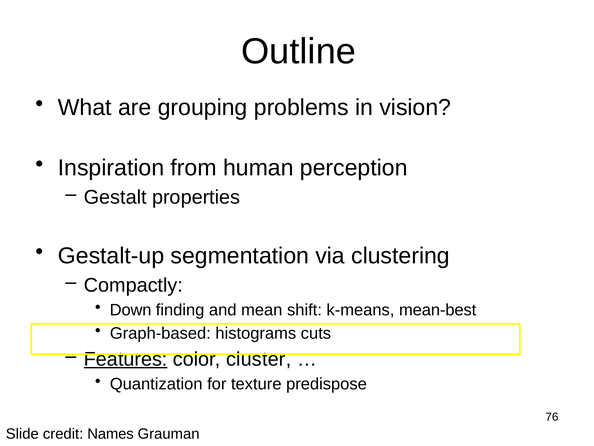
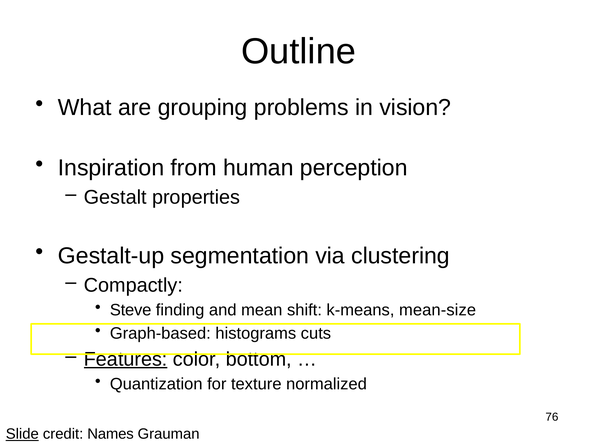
Down: Down -> Steve
mean-best: mean-best -> mean-size
cluster: cluster -> bottom
predispose: predispose -> normalized
Slide underline: none -> present
